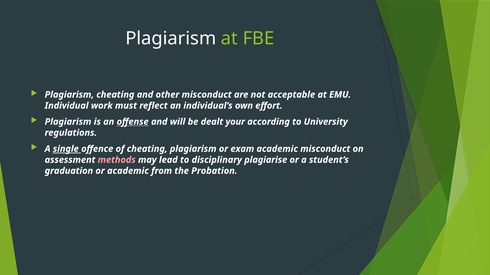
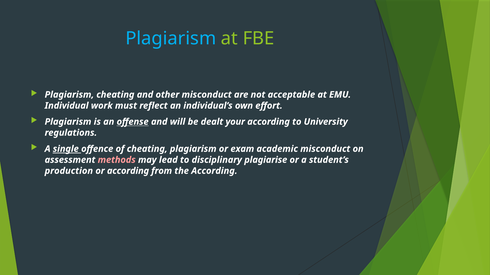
Plagiarism at (171, 39) colour: white -> light blue
graduation: graduation -> production
or academic: academic -> according
the Probation: Probation -> According
